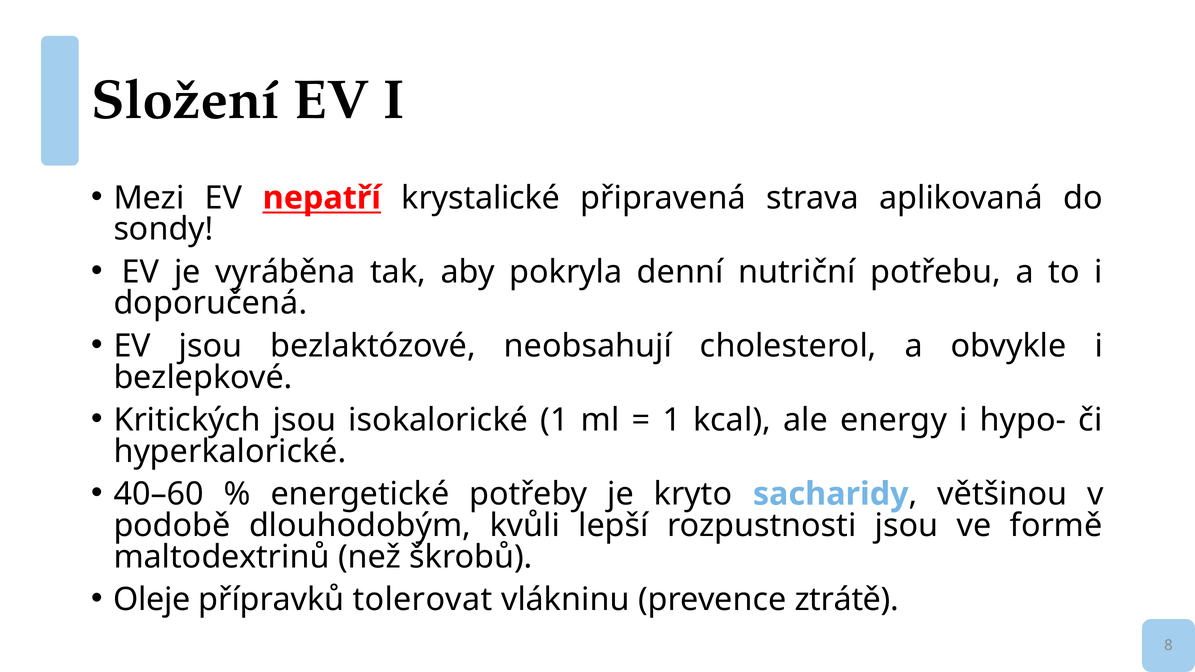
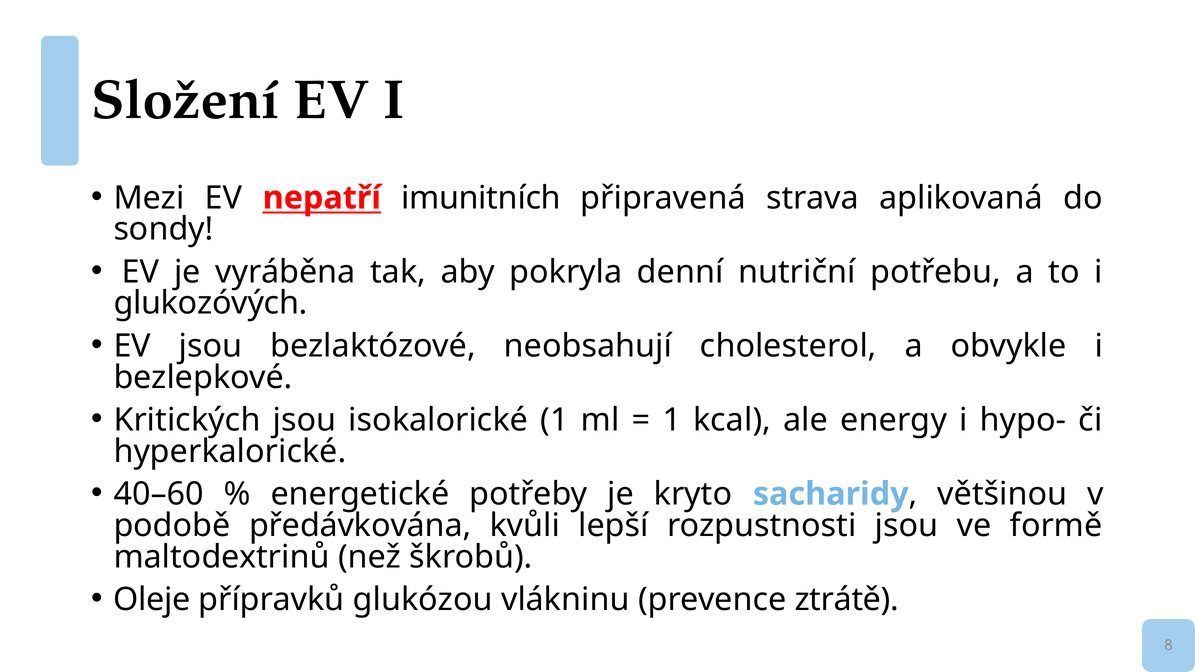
krystalické: krystalické -> imunitních
doporučená: doporučená -> glukozóvých
dlouhodobým: dlouhodobým -> předávkována
tolerovat: tolerovat -> glukózou
